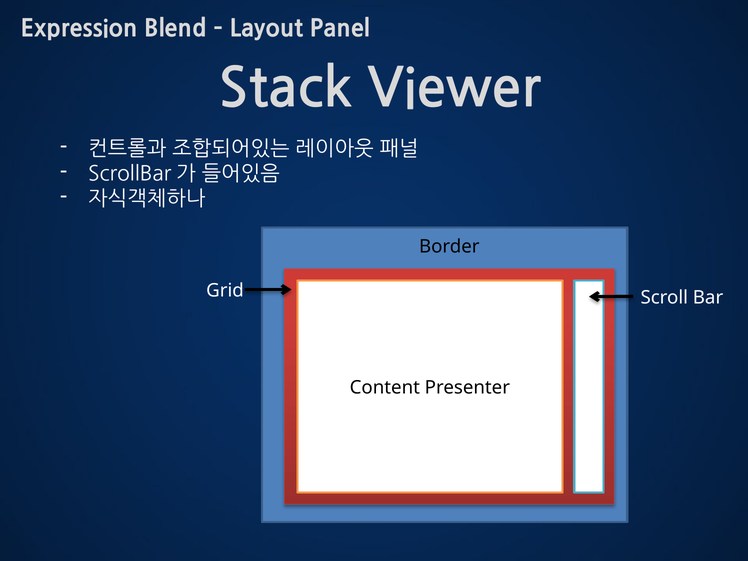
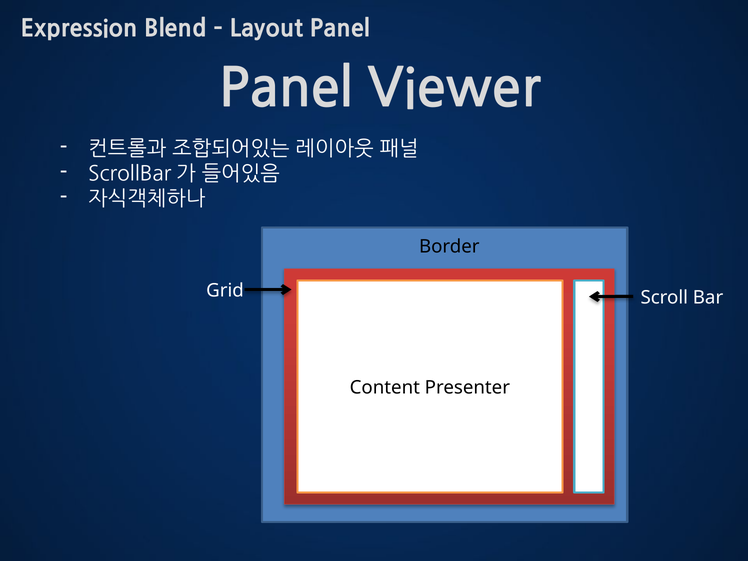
Stack at (286, 89): Stack -> Panel
